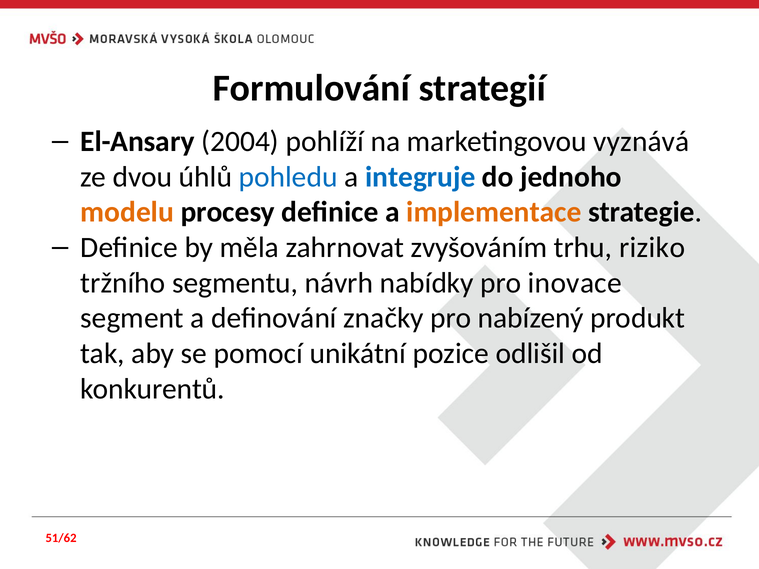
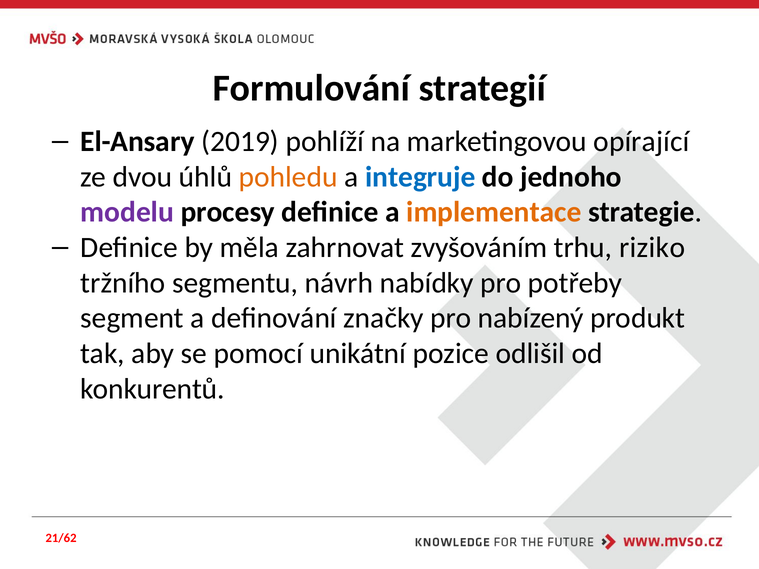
2004: 2004 -> 2019
vyznává: vyznává -> opírající
pohledu colour: blue -> orange
modelu colour: orange -> purple
inovace: inovace -> potřeby
51/62: 51/62 -> 21/62
